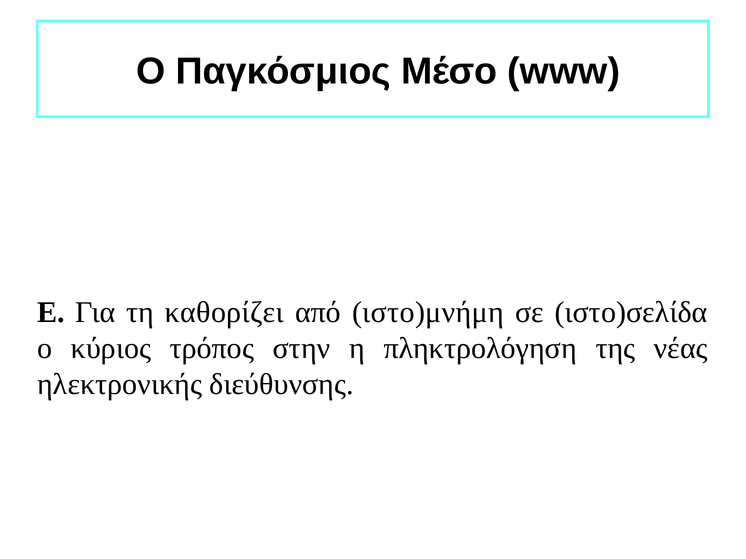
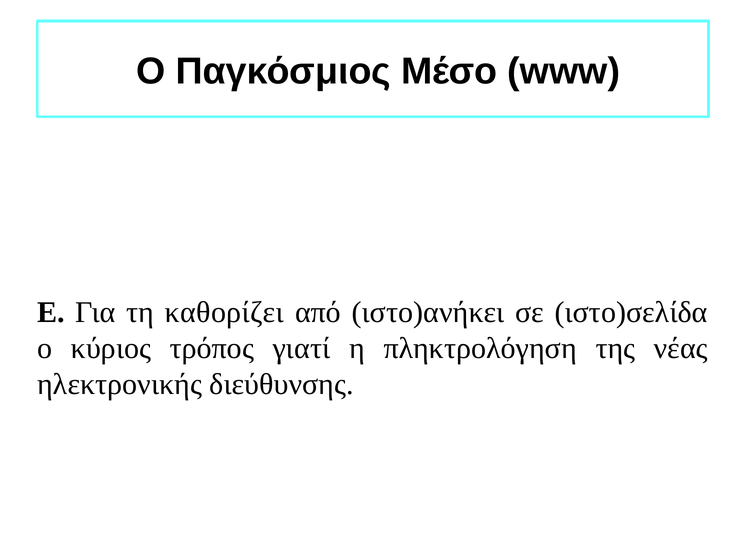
ιστο)μνήμη: ιστο)μνήμη -> ιστο)ανήκει
στην: στην -> γιατί
